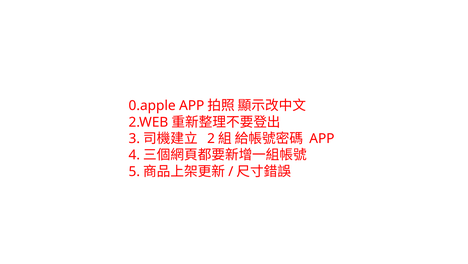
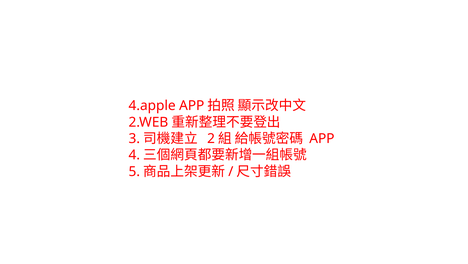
0.apple: 0.apple -> 4.apple
